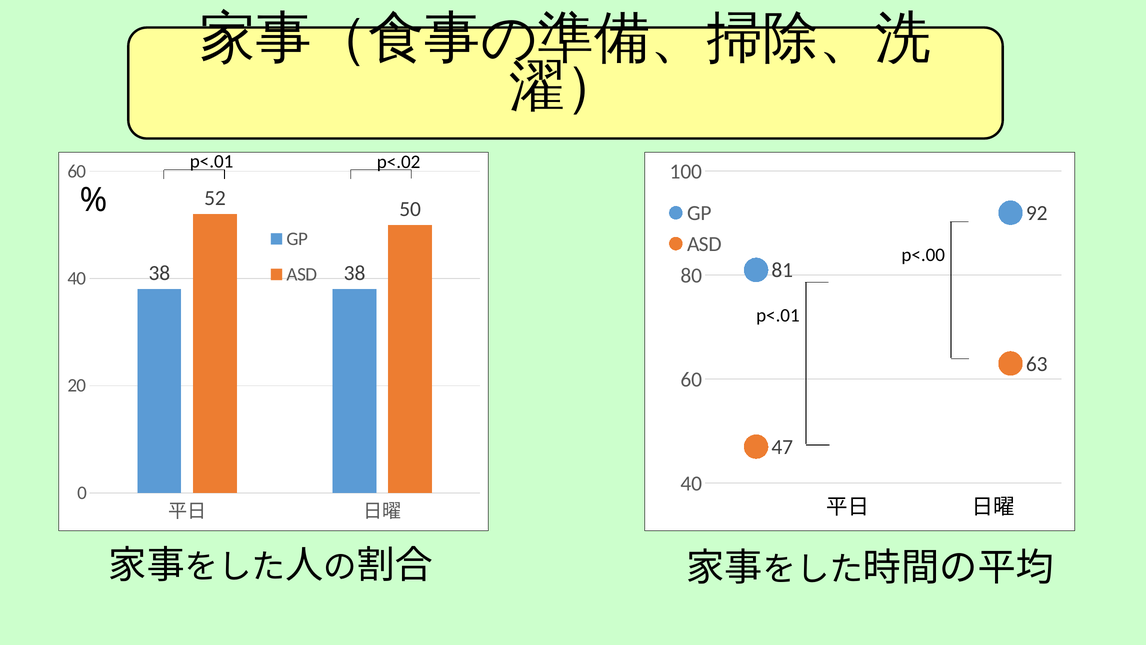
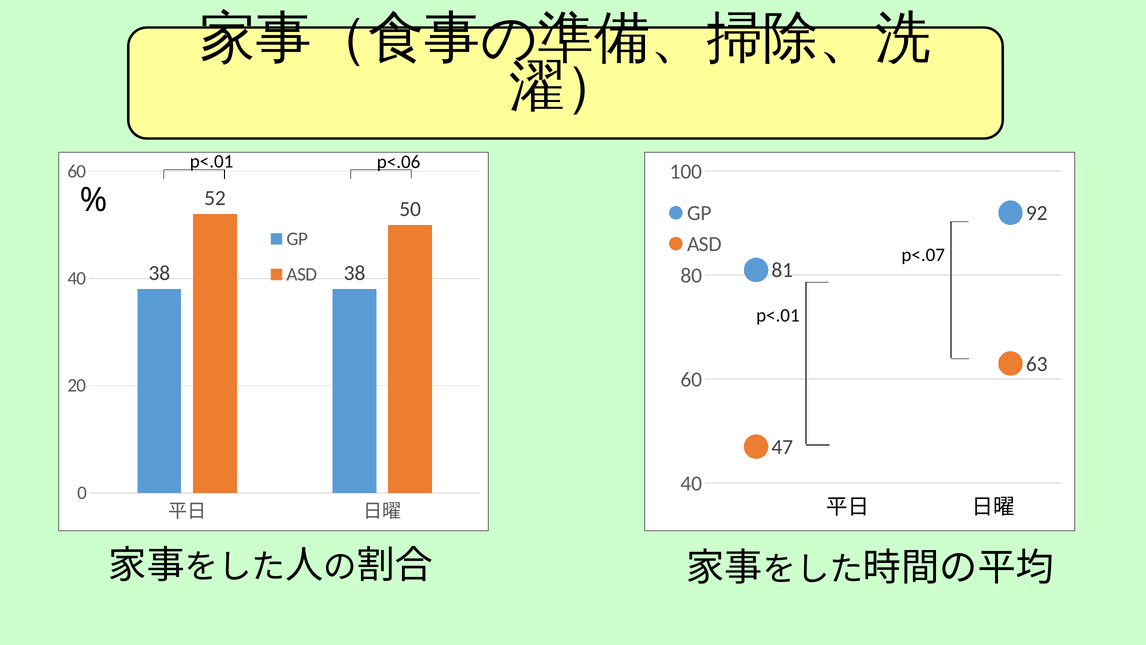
p<.02: p<.02 -> p<.06
p<.00: p<.00 -> p<.07
